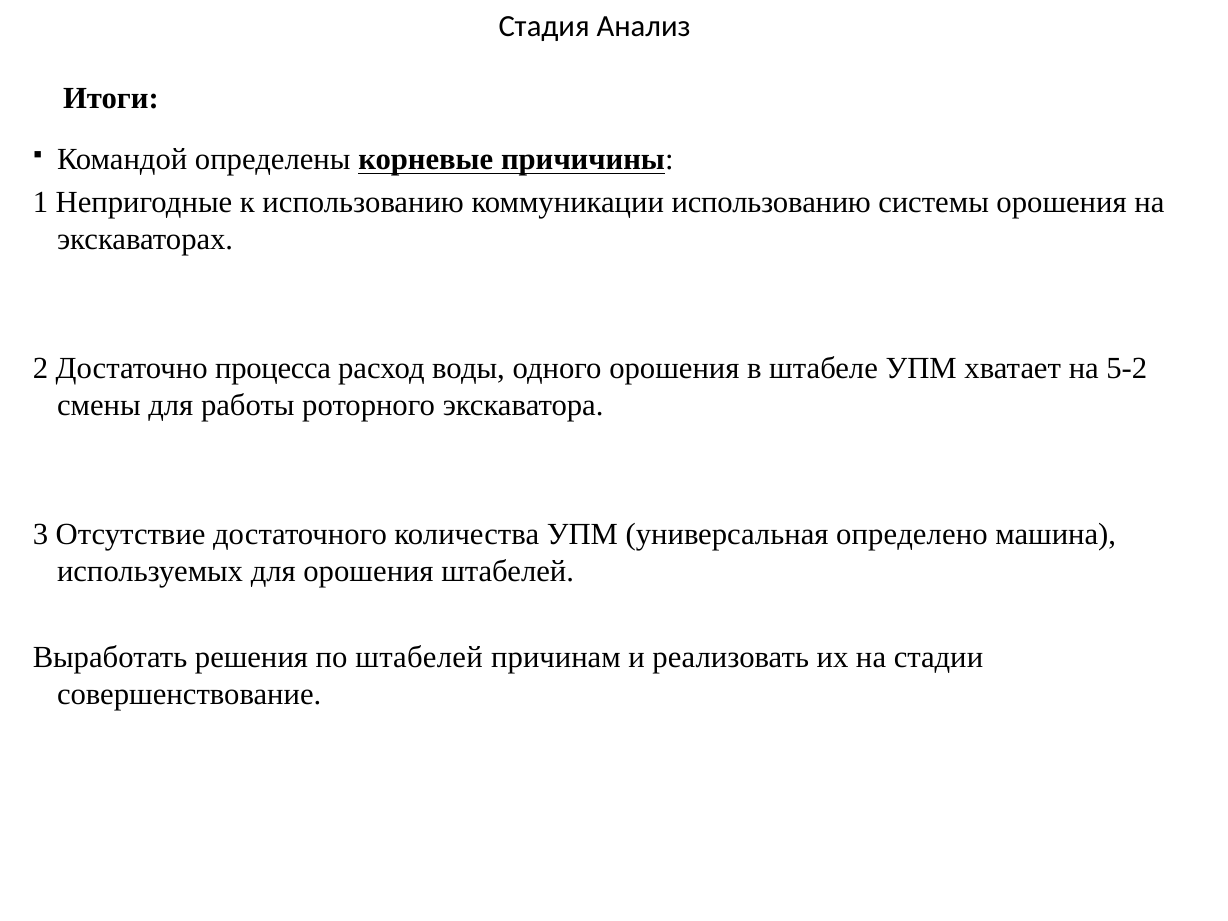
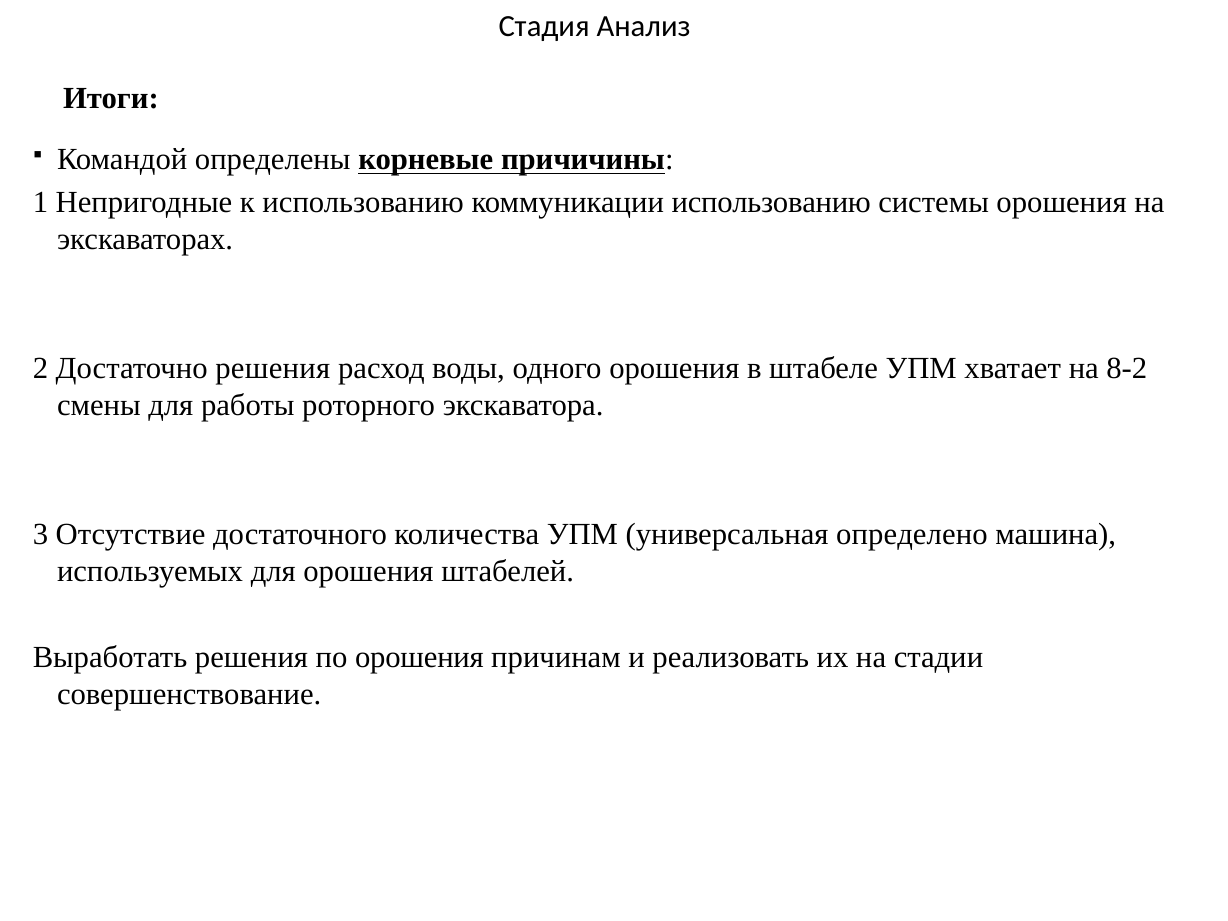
Достаточно процесса: процесса -> решения
5-2: 5-2 -> 8-2
по штабелей: штабелей -> орошения
